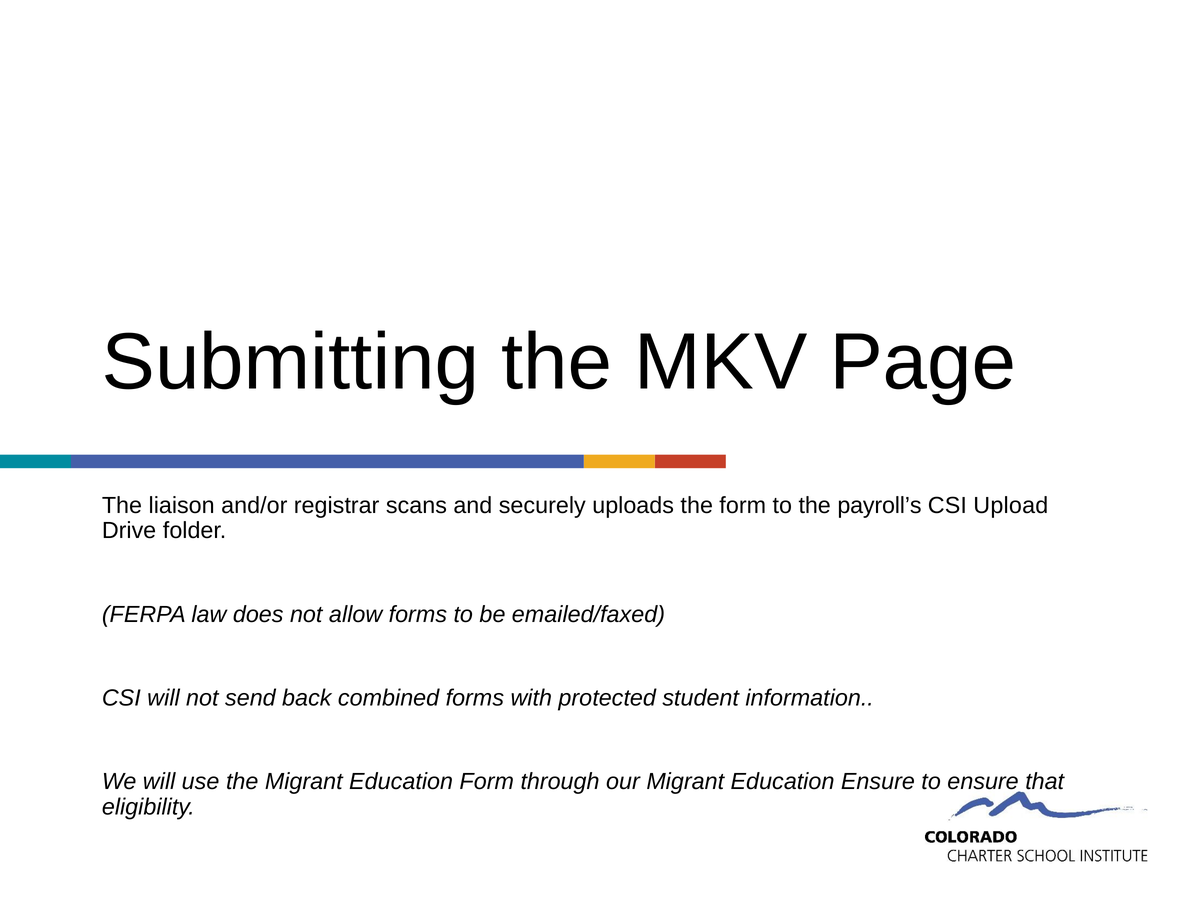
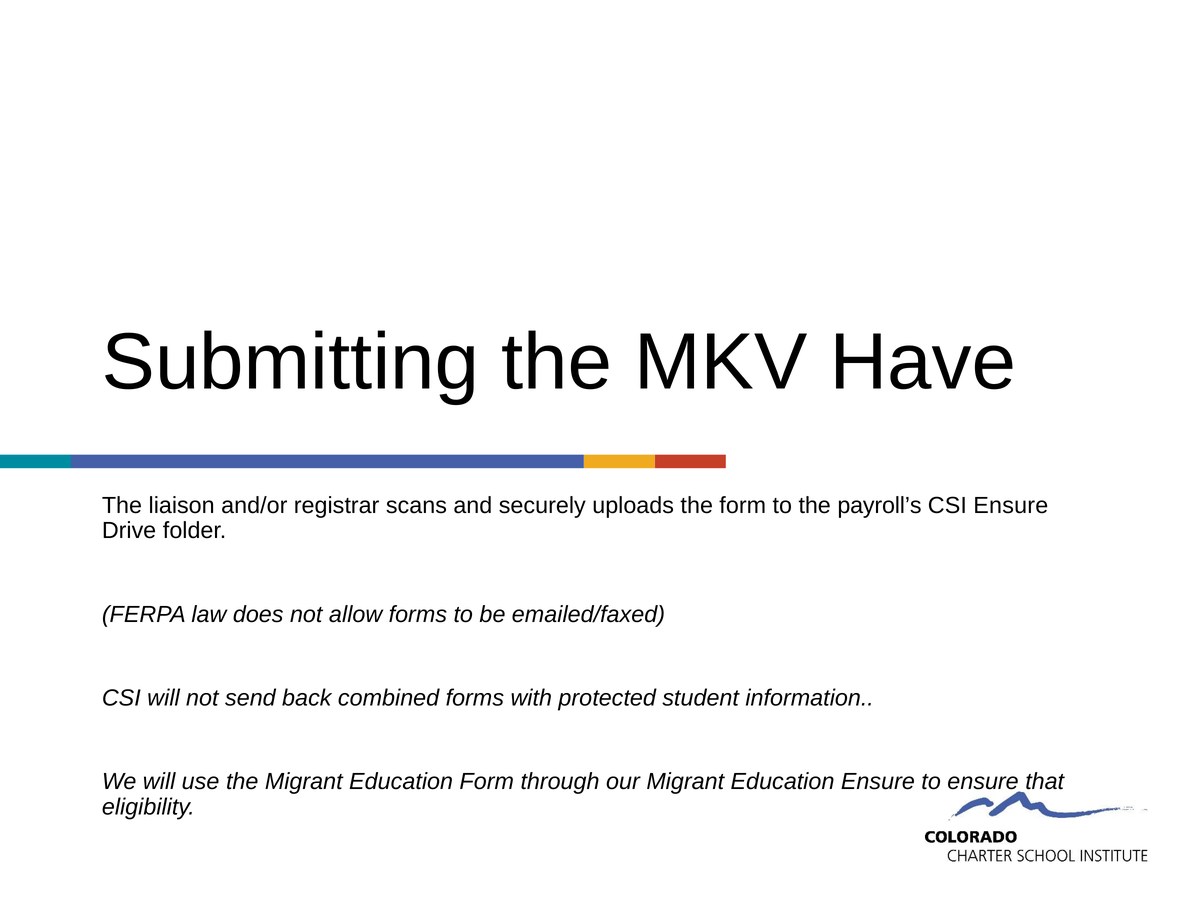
Page: Page -> Have
CSI Upload: Upload -> Ensure
